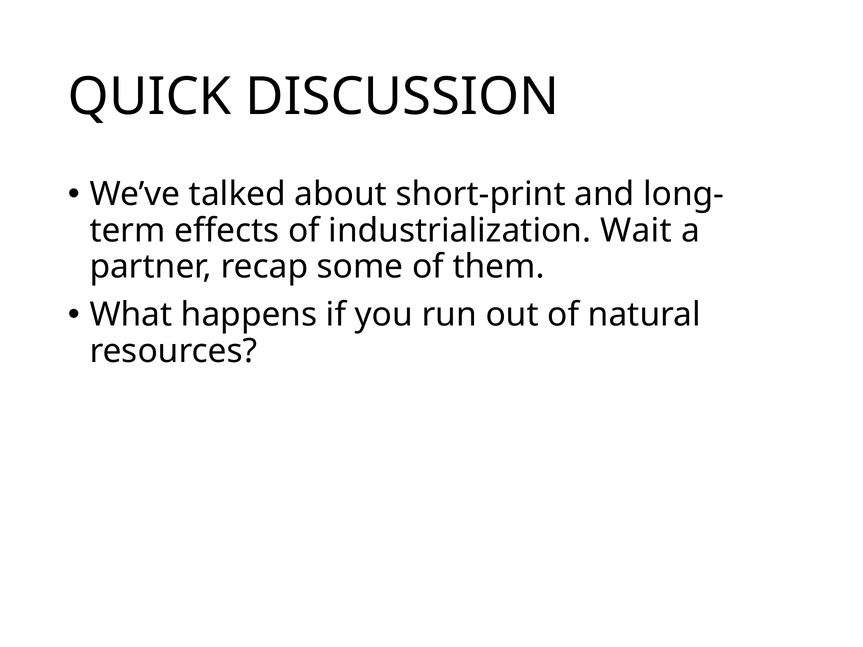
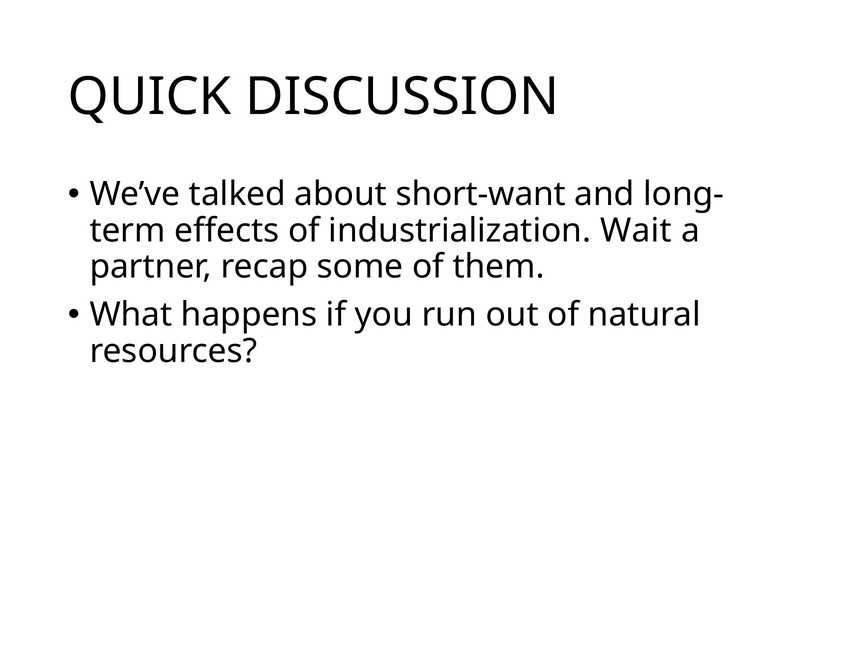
short-print: short-print -> short-want
